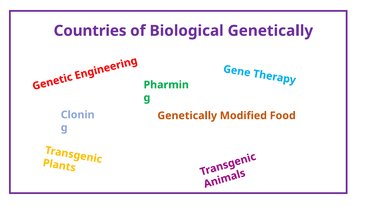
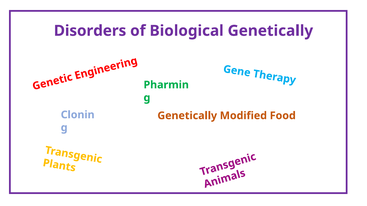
Countries: Countries -> Disorders
